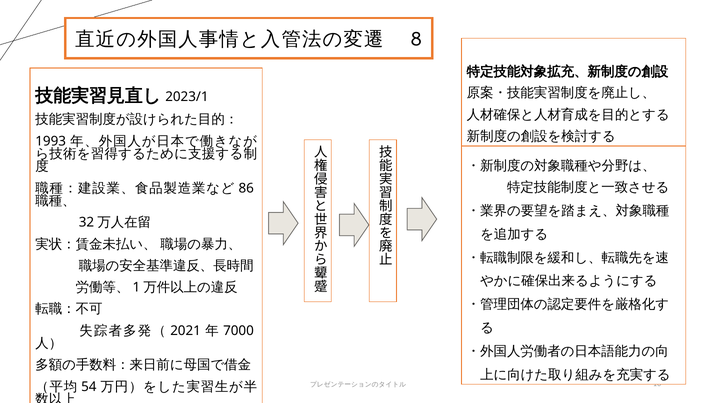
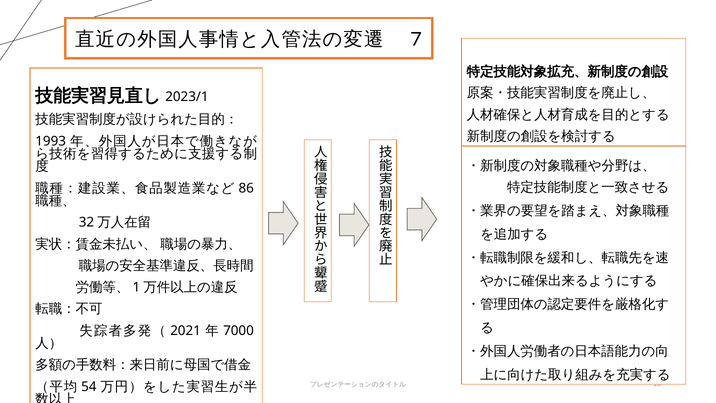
8: 8 -> 7
